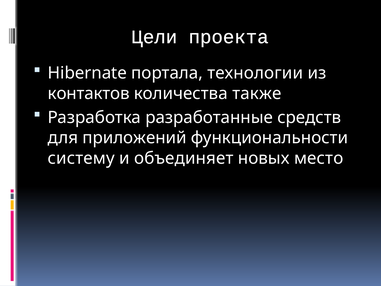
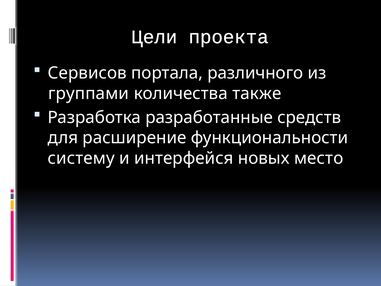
Hibernate: Hibernate -> Сервисов
технологии: технологии -> различного
контактов: контактов -> группами
приложений: приложений -> расширение
объединяет: объединяет -> интерфейся
